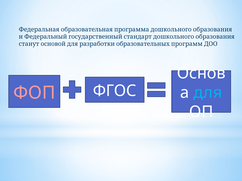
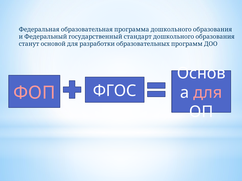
для colour: light blue -> pink
